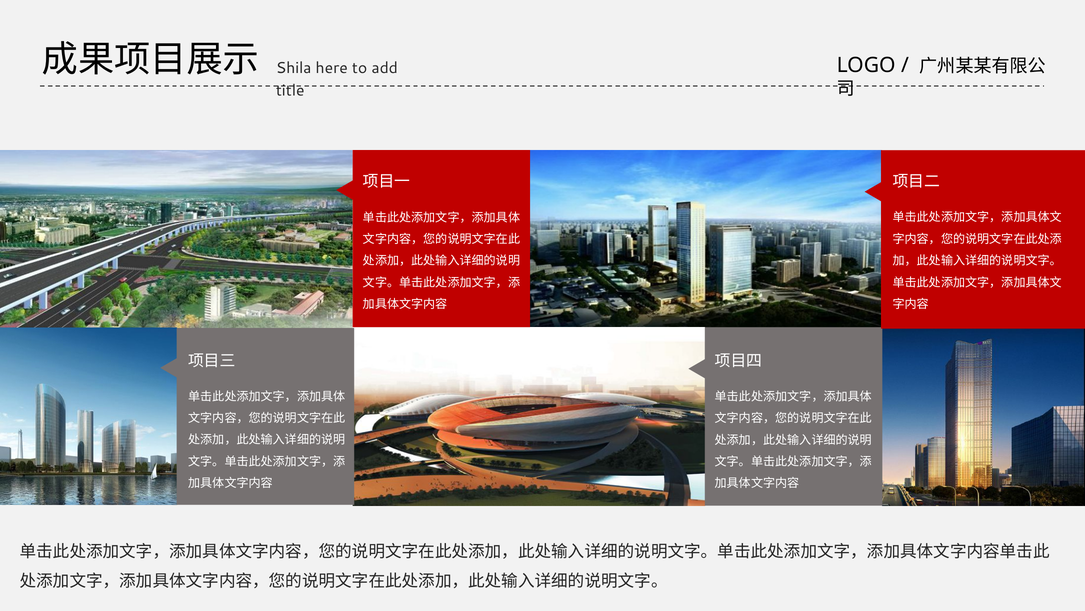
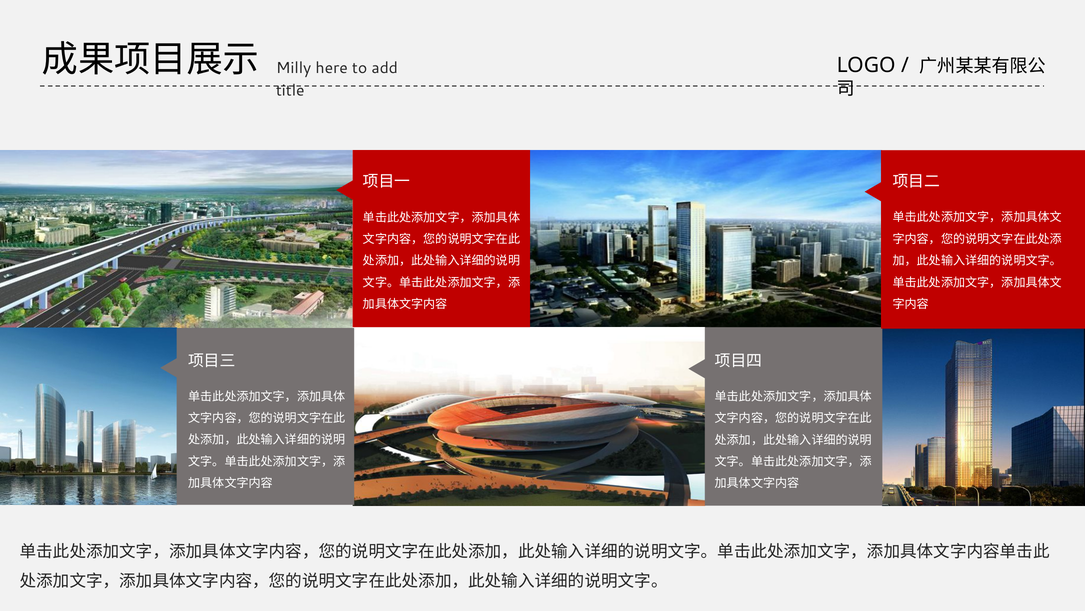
Shila: Shila -> Milly
